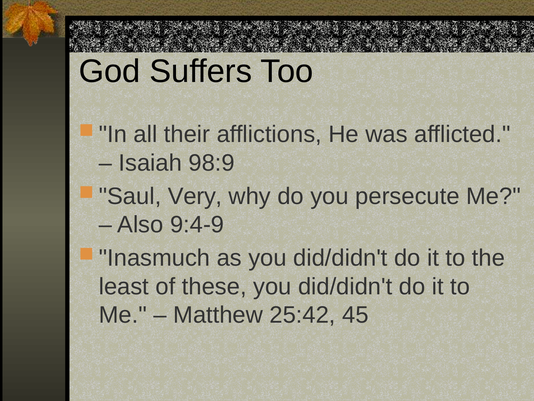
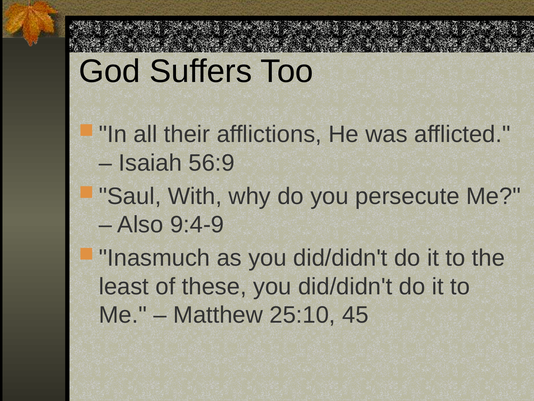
98:9: 98:9 -> 56:9
Very: Very -> With
25:42: 25:42 -> 25:10
